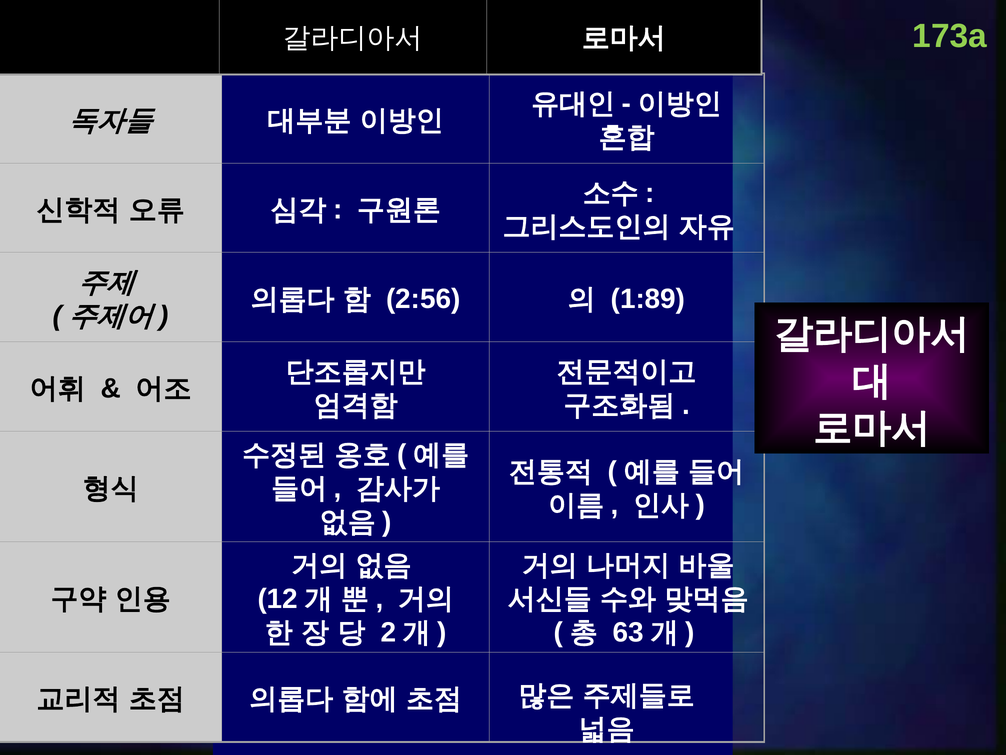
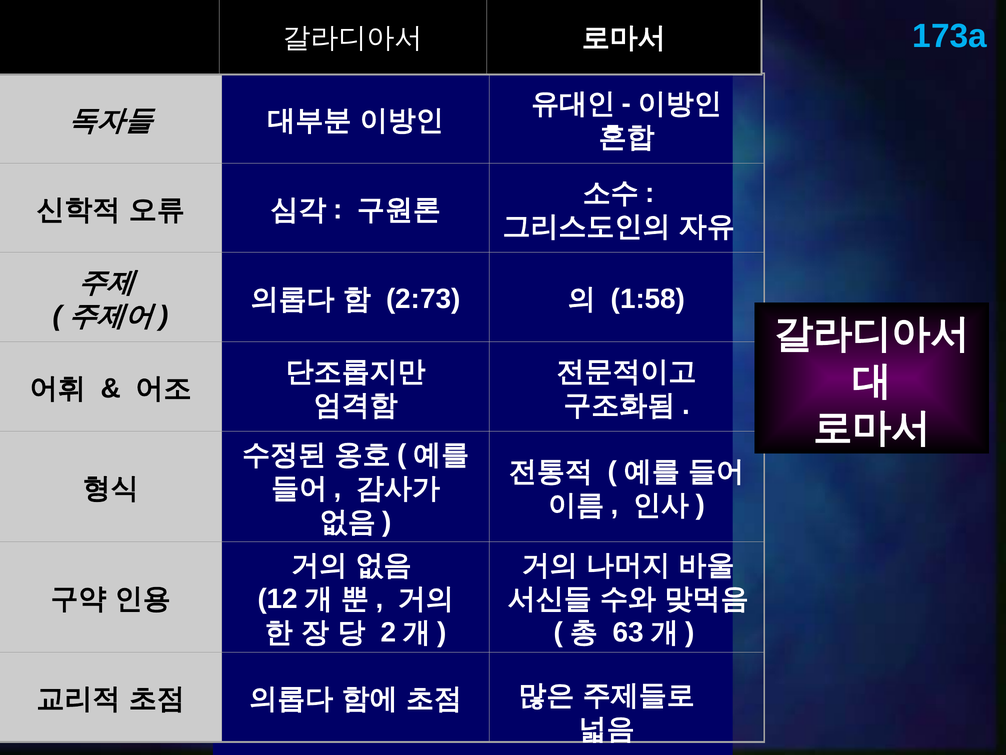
173a colour: light green -> light blue
2:56: 2:56 -> 2:73
1:89: 1:89 -> 1:58
